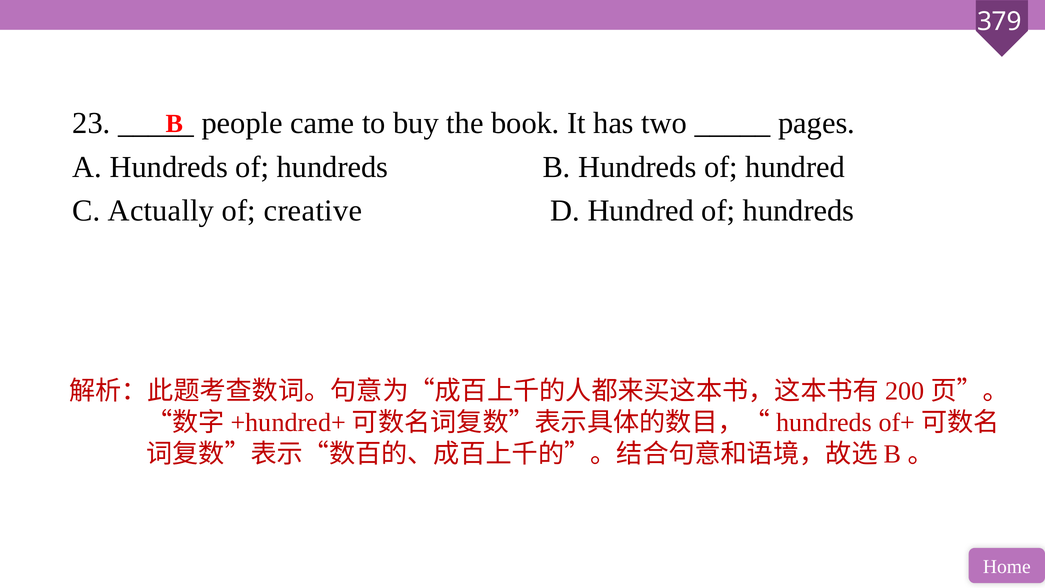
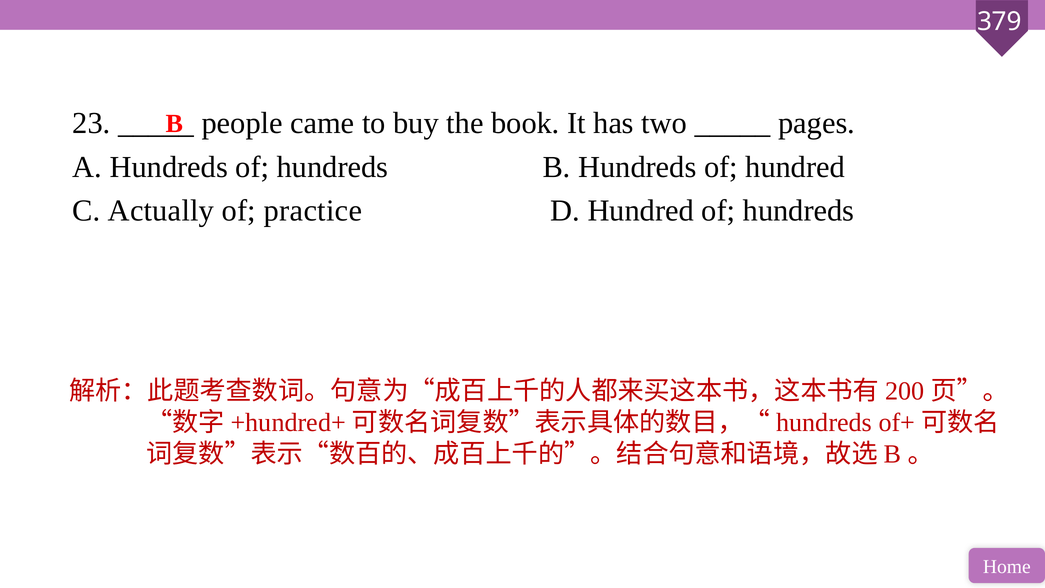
creative: creative -> practice
